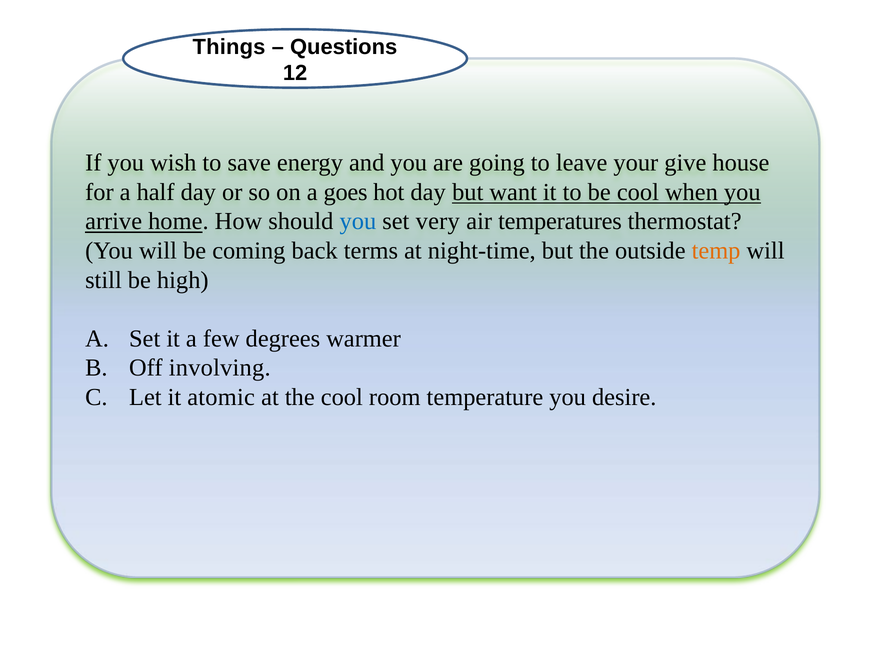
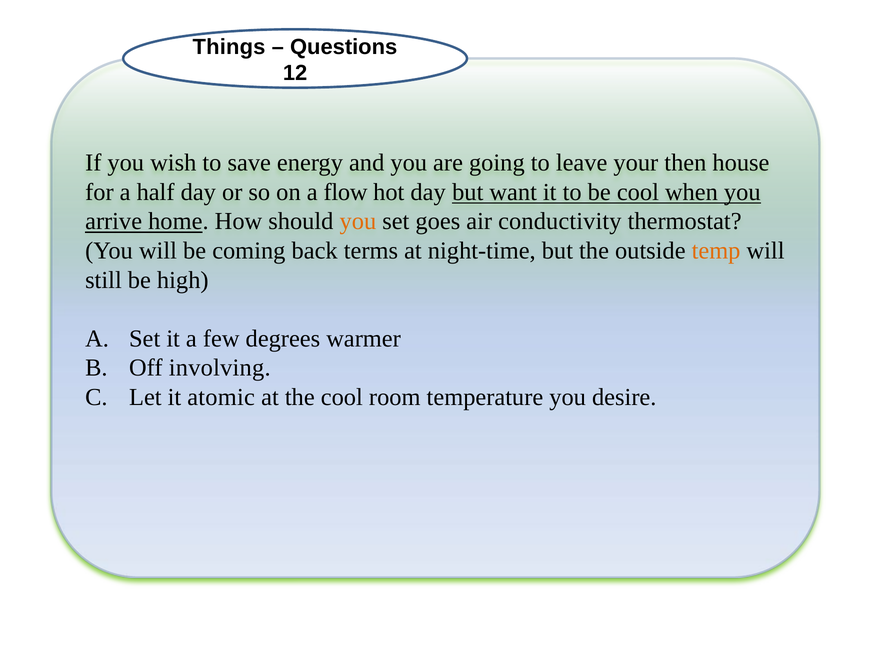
give: give -> then
goes: goes -> flow
you at (358, 222) colour: blue -> orange
very: very -> goes
temperatures: temperatures -> conductivity
